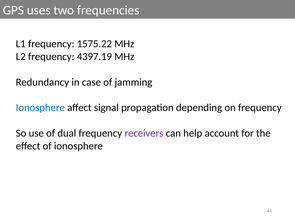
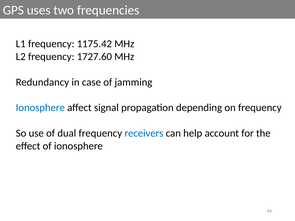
1575.22: 1575.22 -> 1175.42
4397.19: 4397.19 -> 1727.60
receivers colour: purple -> blue
